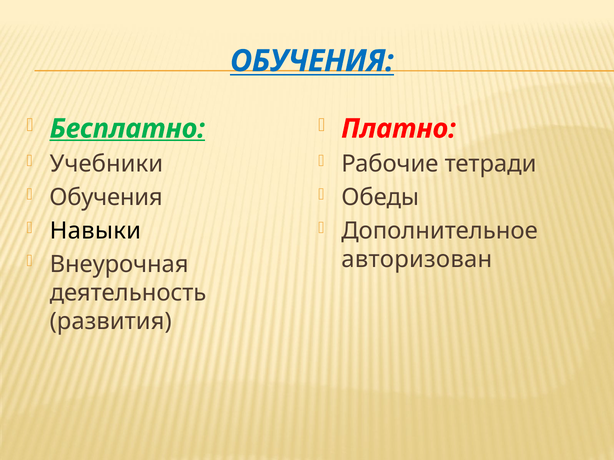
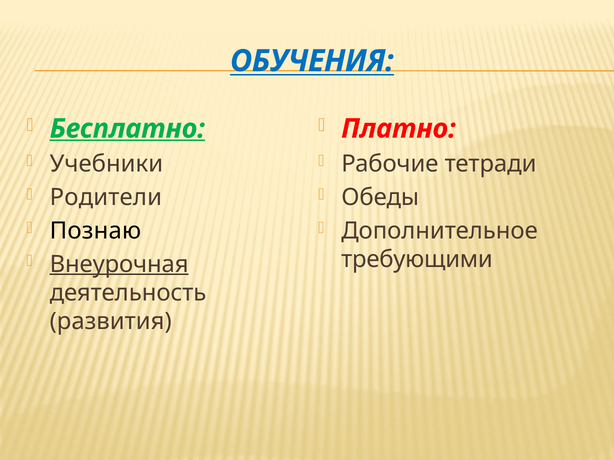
Обучения at (106, 198): Обучения -> Родители
Навыки: Навыки -> Познаю
авторизован: авторизован -> требующими
Внеурочная underline: none -> present
